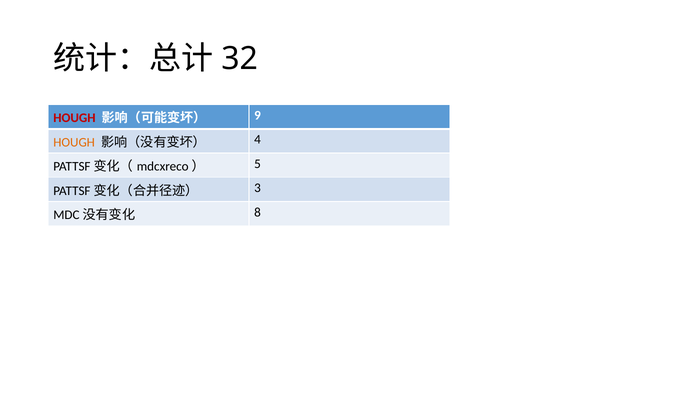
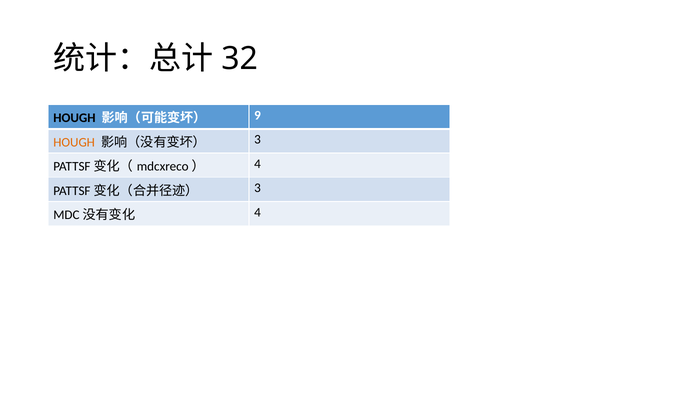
HOUGH at (74, 118) colour: red -> black
4 at (258, 140): 4 -> 3
5 at (258, 164): 5 -> 4
8 at (258, 212): 8 -> 4
